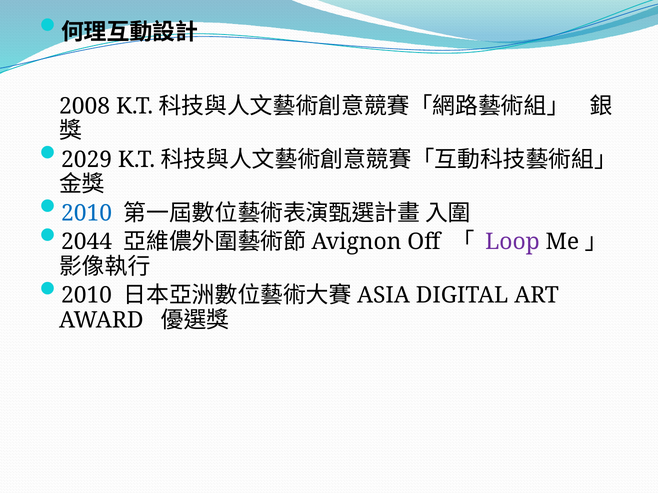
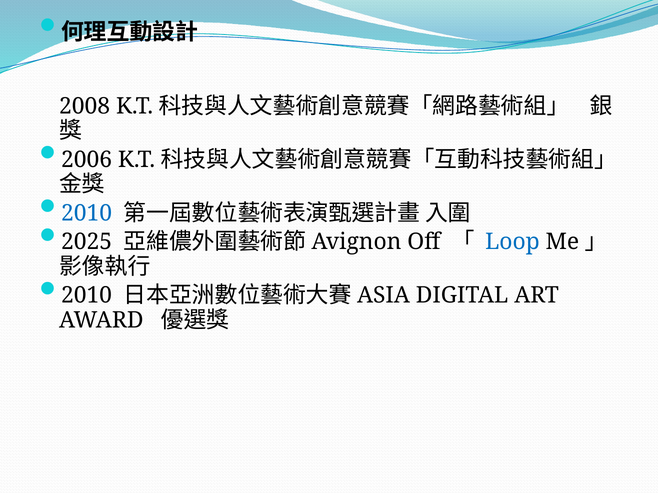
2029: 2029 -> 2006
2044: 2044 -> 2025
Loop colour: purple -> blue
